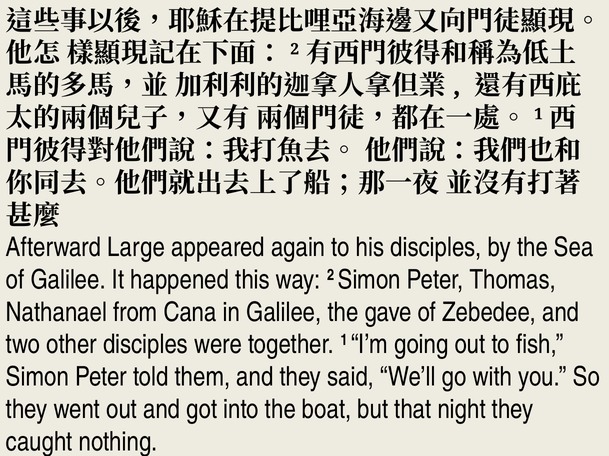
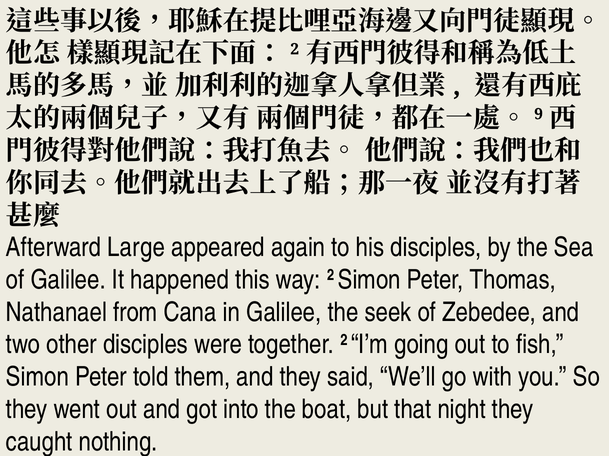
1 at (539, 114): 1 -> 9
gave: gave -> seek
together 1: 1 -> 2
